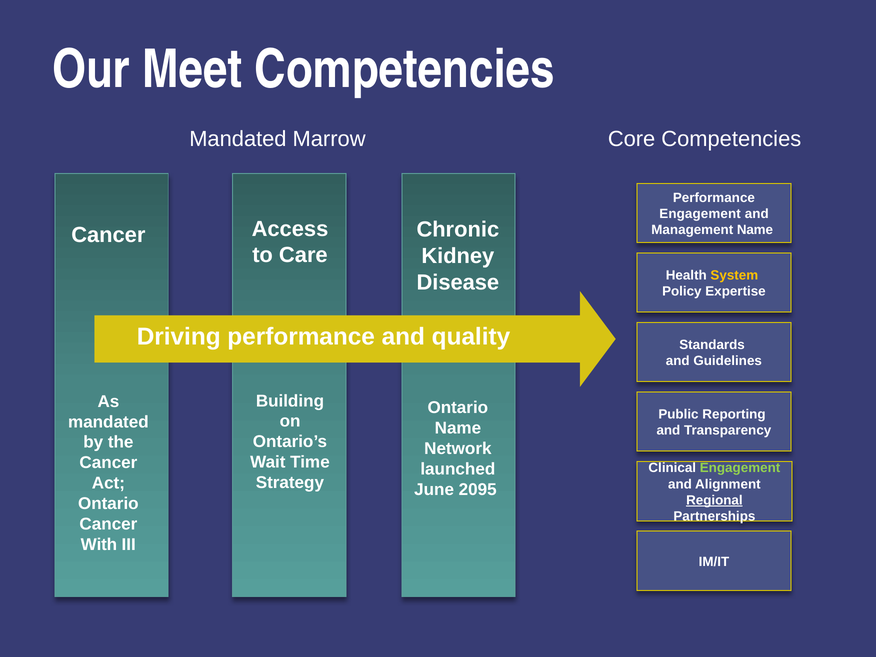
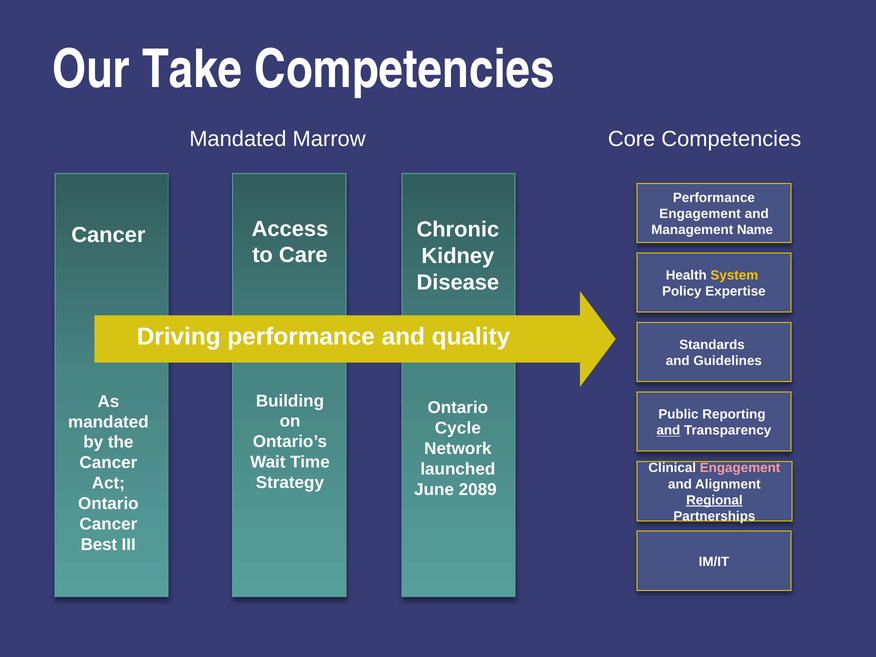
Meet: Meet -> Take
Name at (458, 428): Name -> Cycle
and at (668, 431) underline: none -> present
Engagement at (740, 468) colour: light green -> pink
2095: 2095 -> 2089
With: With -> Best
